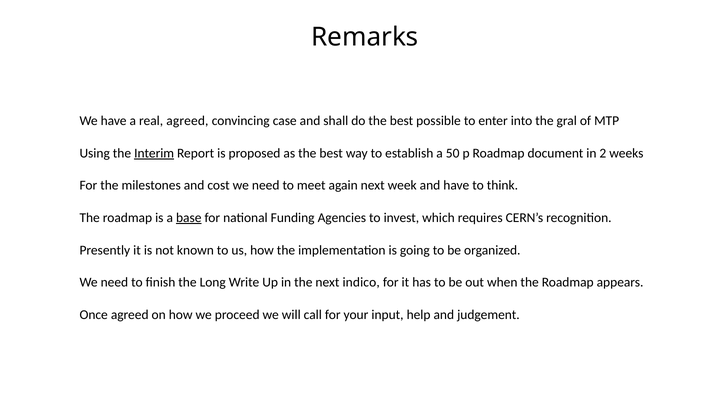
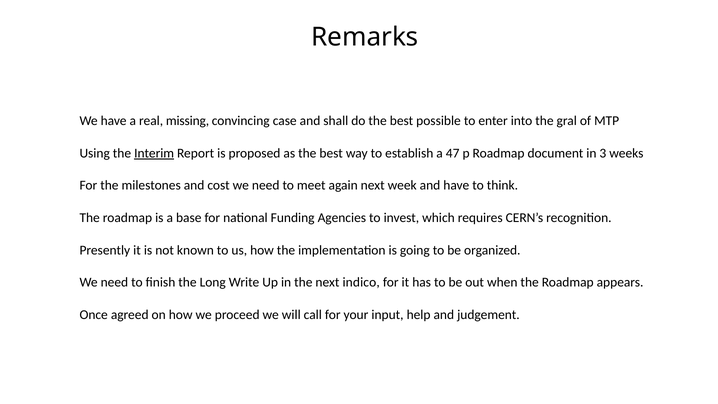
real agreed: agreed -> missing
50: 50 -> 47
2: 2 -> 3
base underline: present -> none
